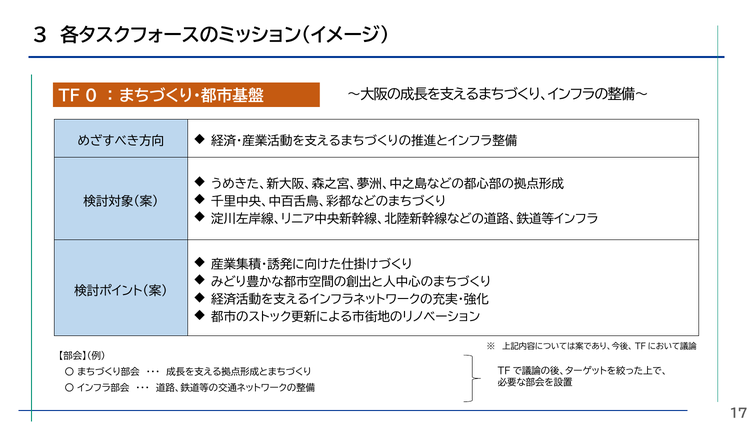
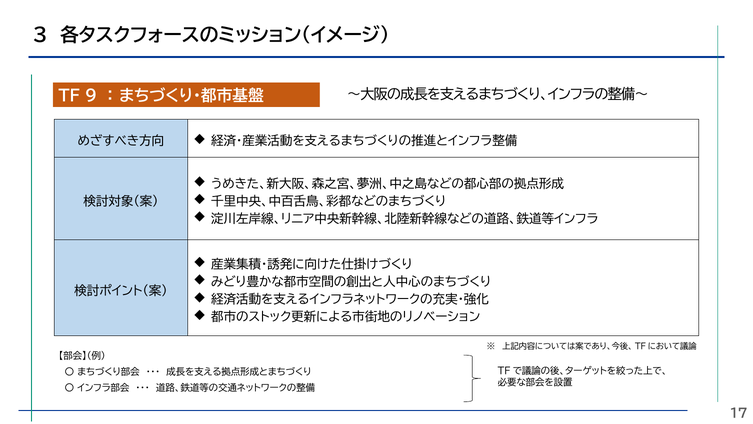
0: 0 -> 9
